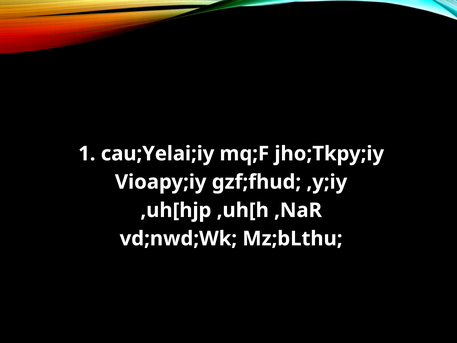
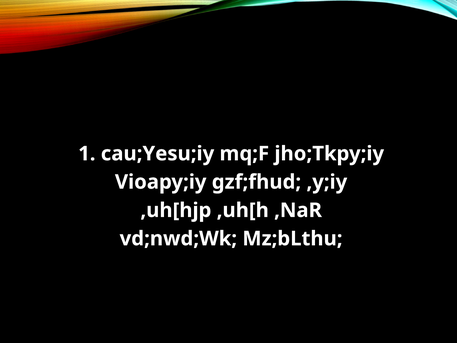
cau;Yelai;iy: cau;Yelai;iy -> cau;Yesu;iy
